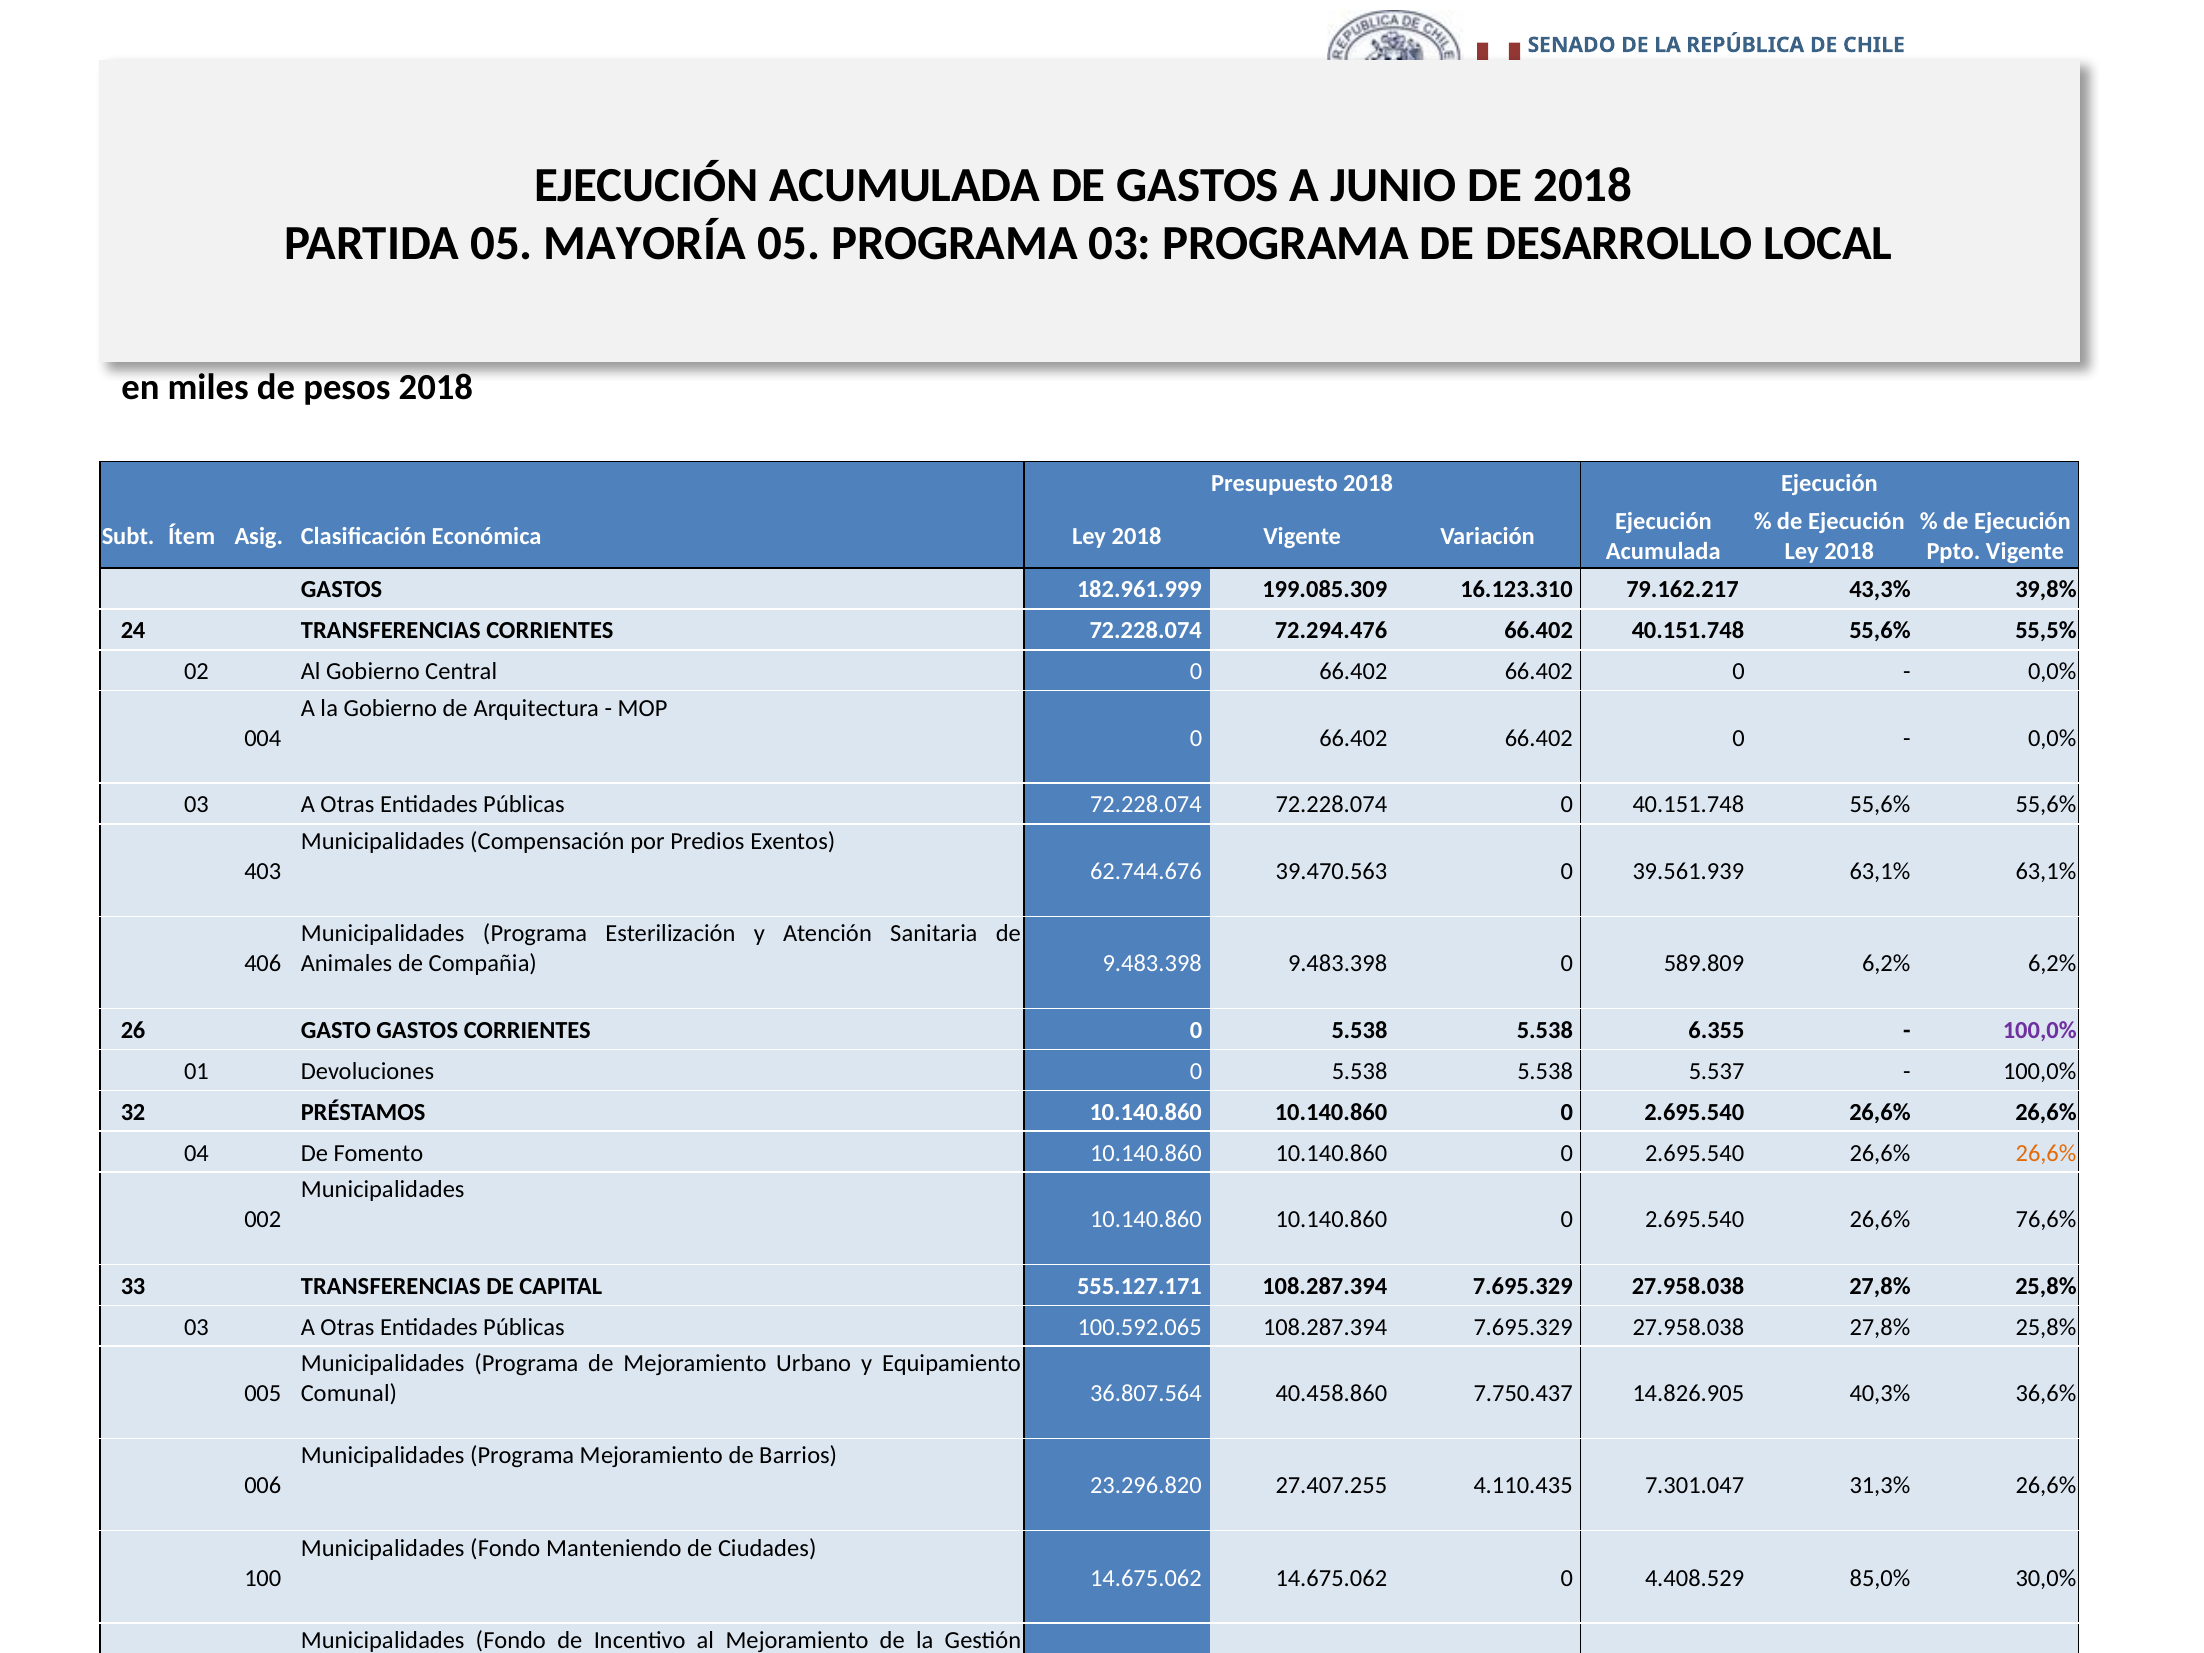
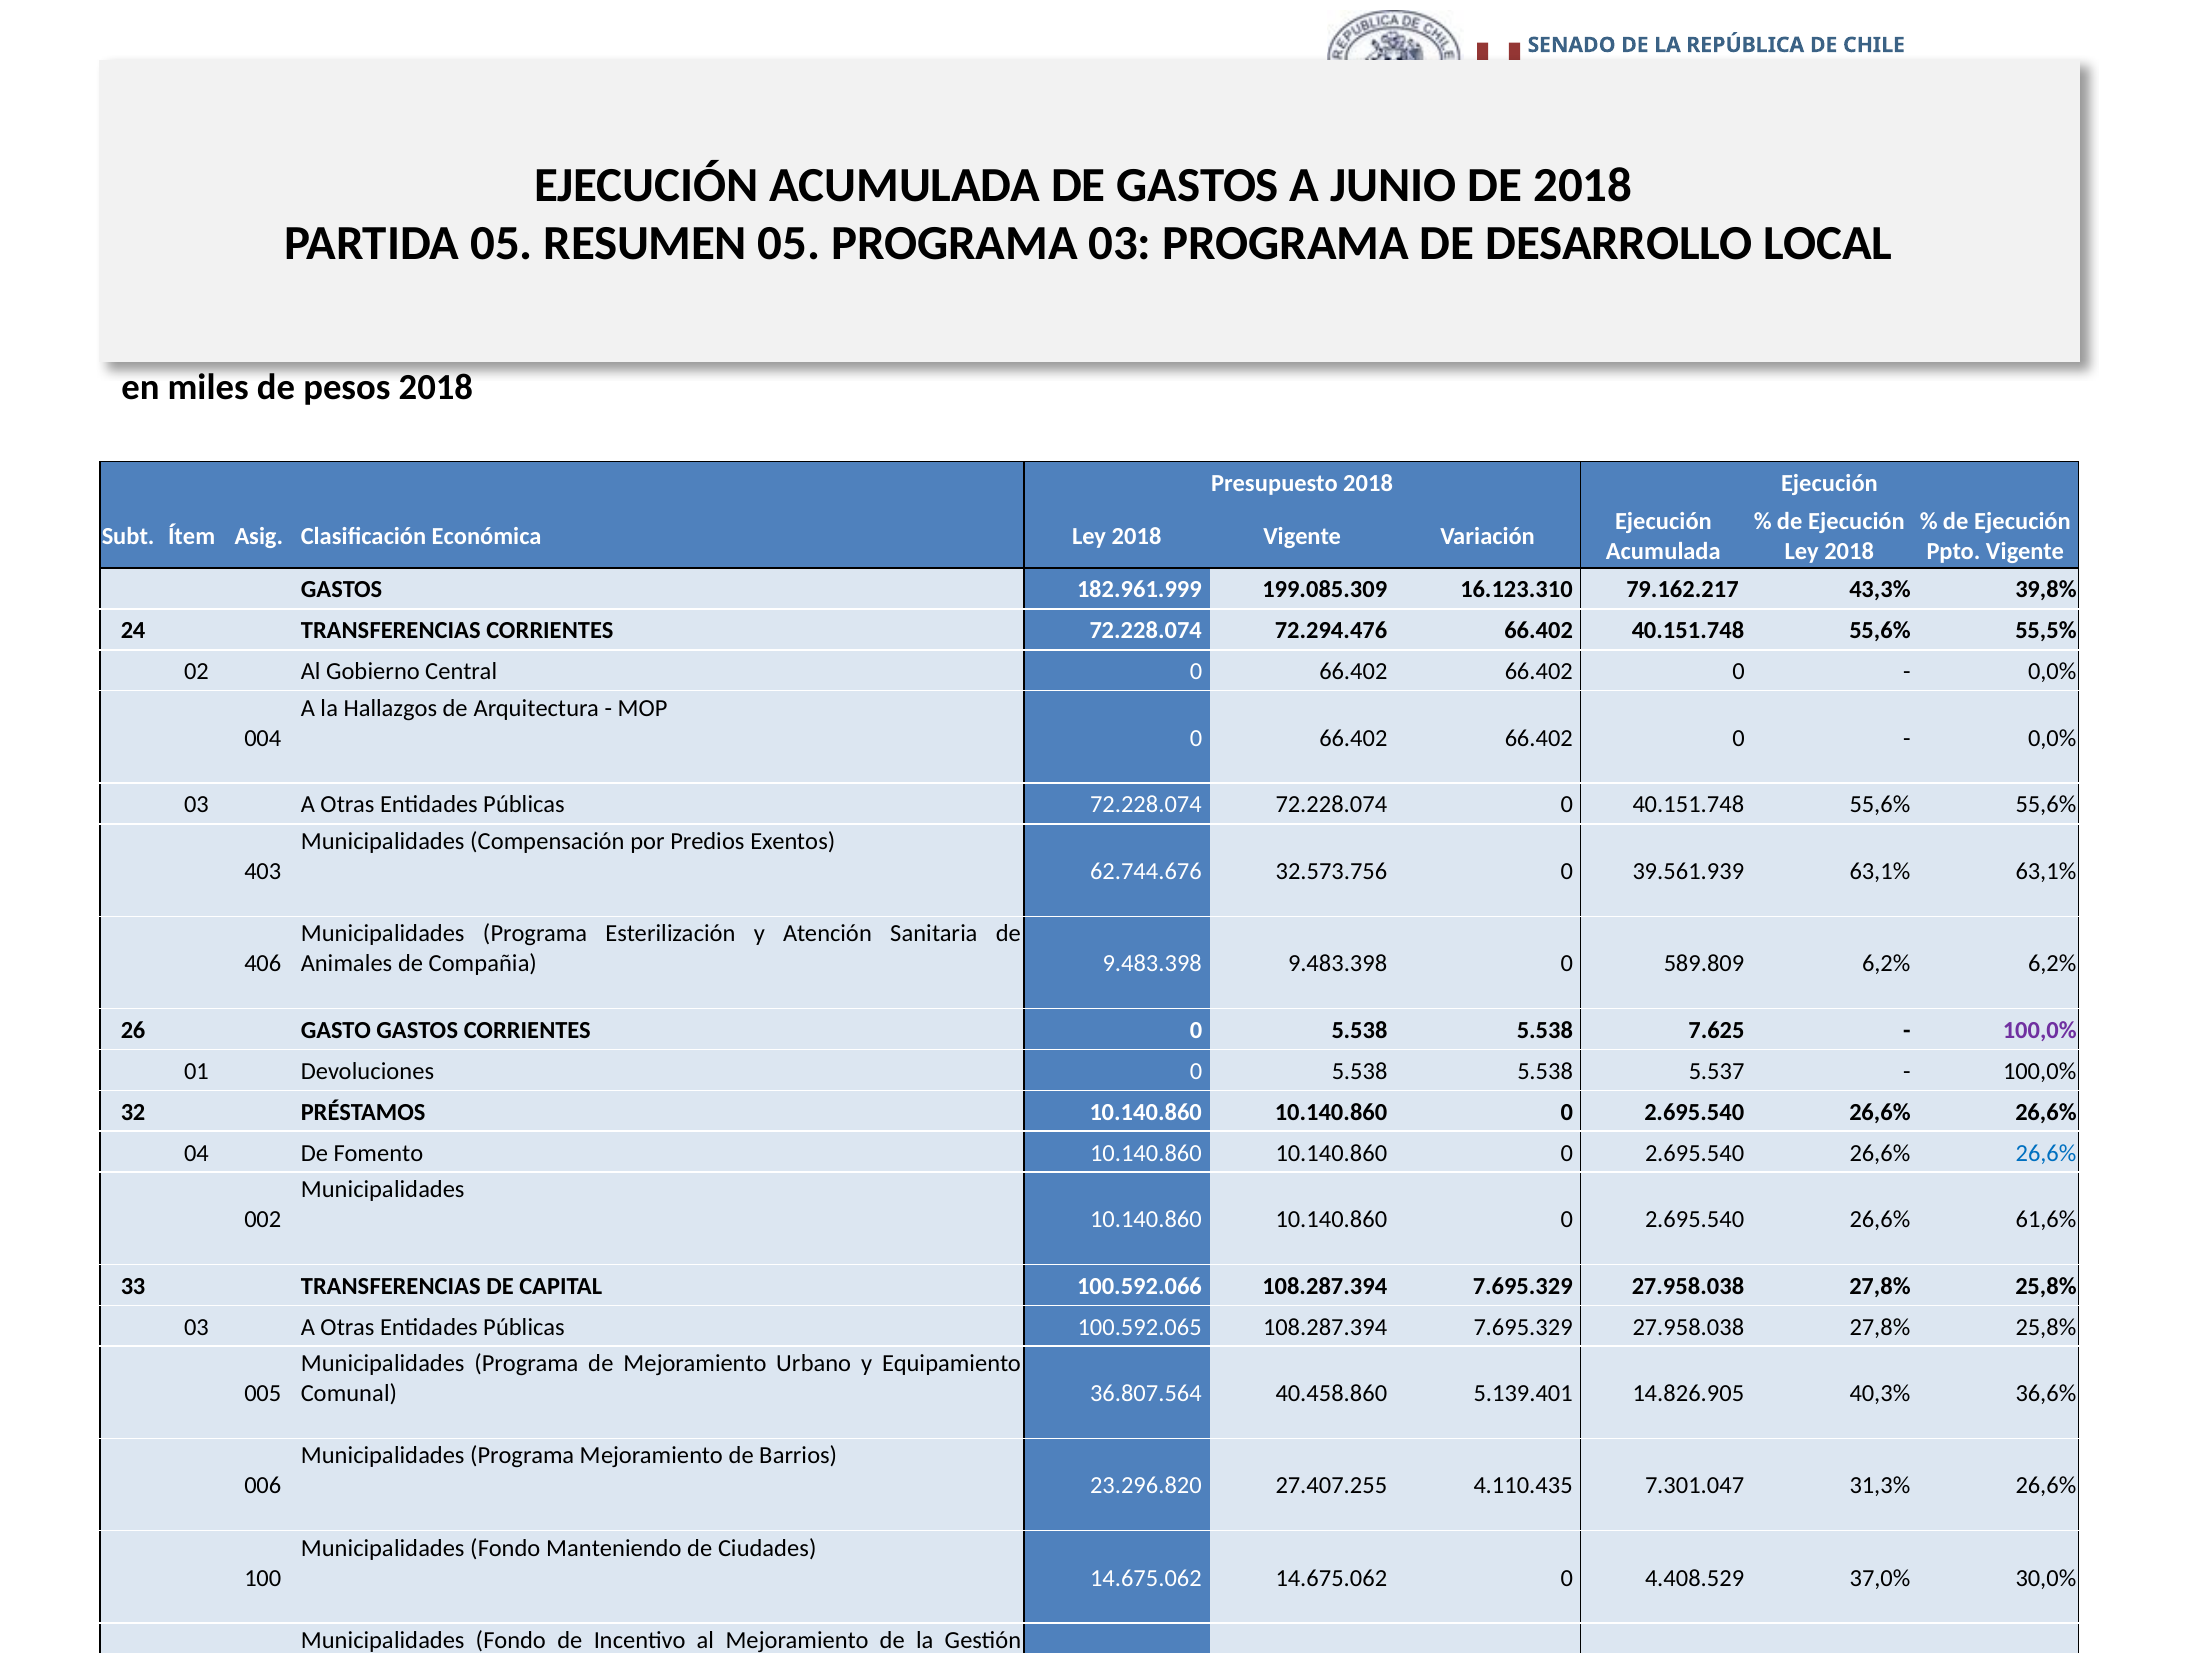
MAYORÍA: MAYORÍA -> RESUMEN
la Gobierno: Gobierno -> Hallazgos
39.470.563: 39.470.563 -> 32.573.756
6.355: 6.355 -> 7.625
26,6% at (2046, 1153) colour: orange -> blue
76,6%: 76,6% -> 61,6%
555.127.171: 555.127.171 -> 100.592.066
7.750.437: 7.750.437 -> 5.139.401
85,0%: 85,0% -> 37,0%
